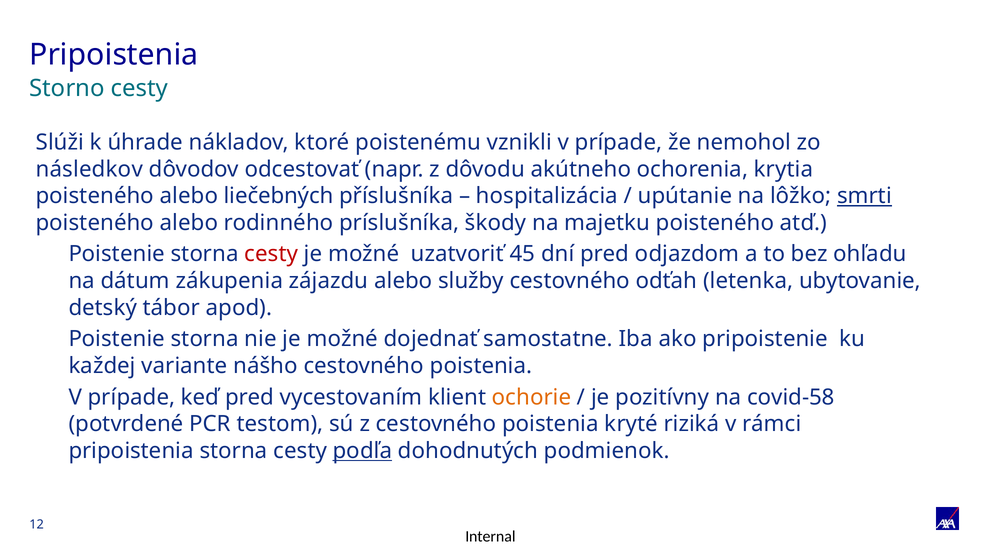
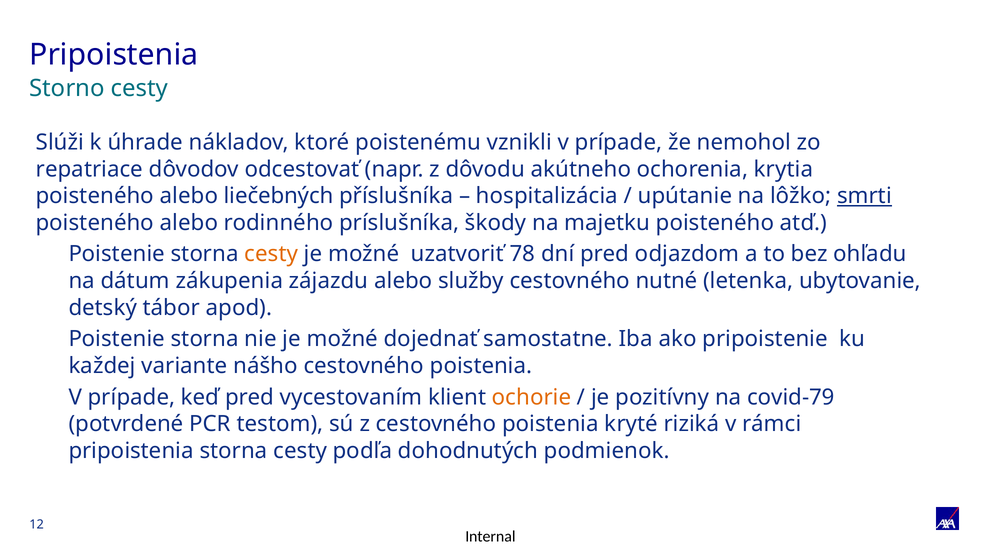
následkov: následkov -> repatriace
cesty at (271, 254) colour: red -> orange
45: 45 -> 78
odťah: odťah -> nutné
covid-58: covid-58 -> covid-79
podľa underline: present -> none
